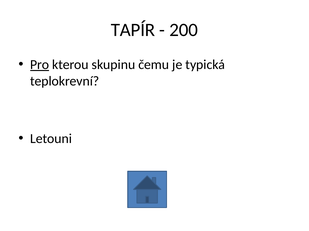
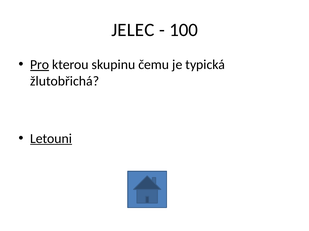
TAPÍR: TAPÍR -> JELEC
200: 200 -> 100
teplokrevní: teplokrevní -> žlutobřichá
Letouni underline: none -> present
